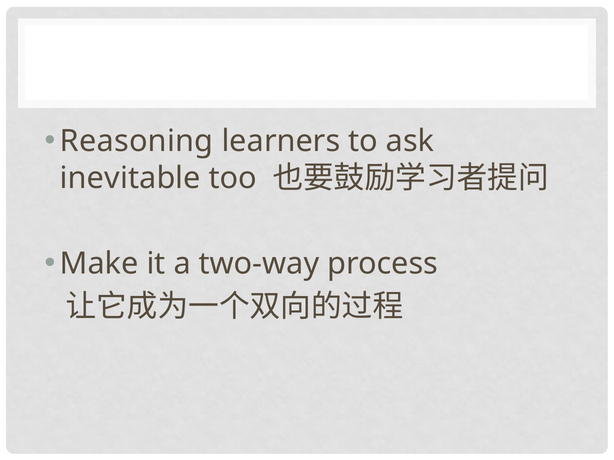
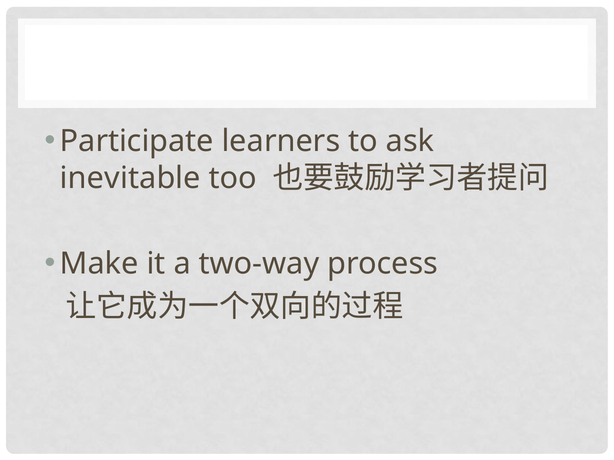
Reasoning: Reasoning -> Participate
